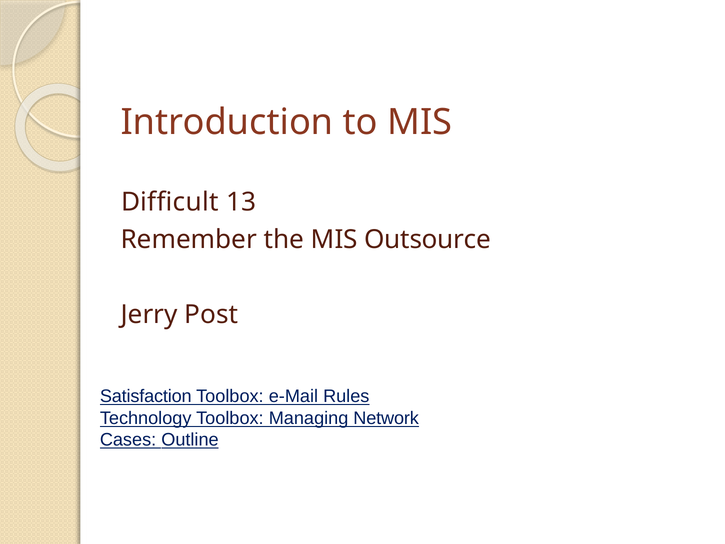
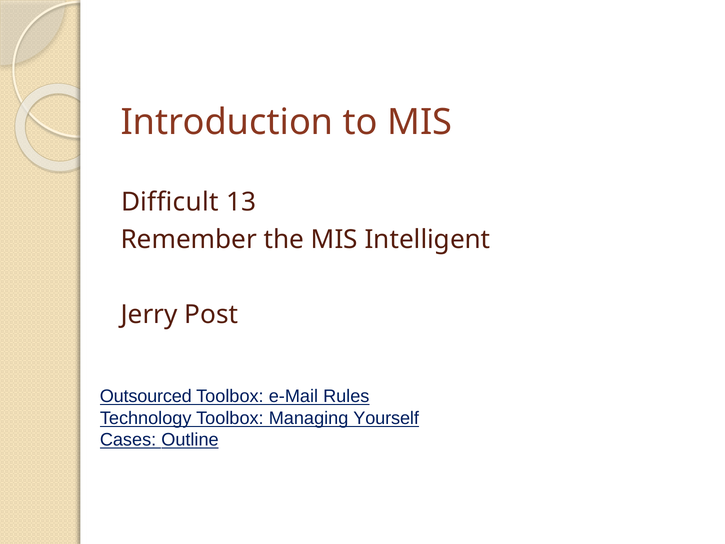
Outsource: Outsource -> Intelligent
Satisfaction: Satisfaction -> Outsourced
Network: Network -> Yourself
